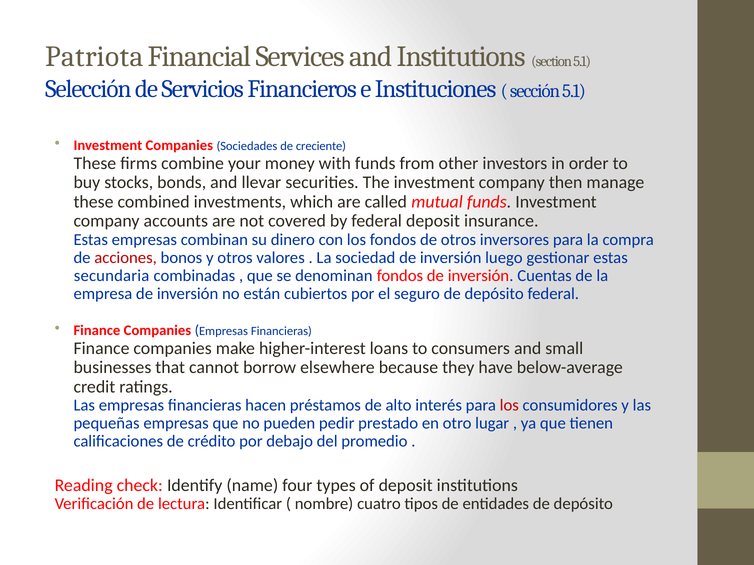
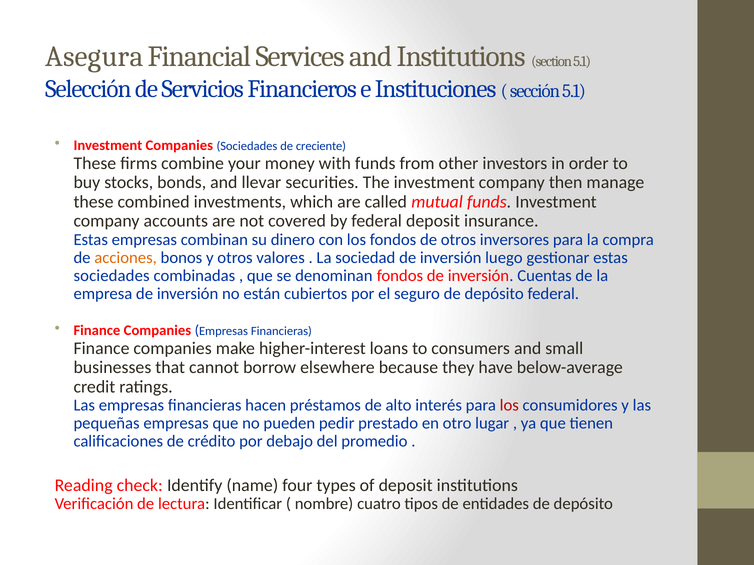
Patriota: Patriota -> Asegura
acciones colour: red -> orange
secundaria at (112, 276): secundaria -> sociedades
